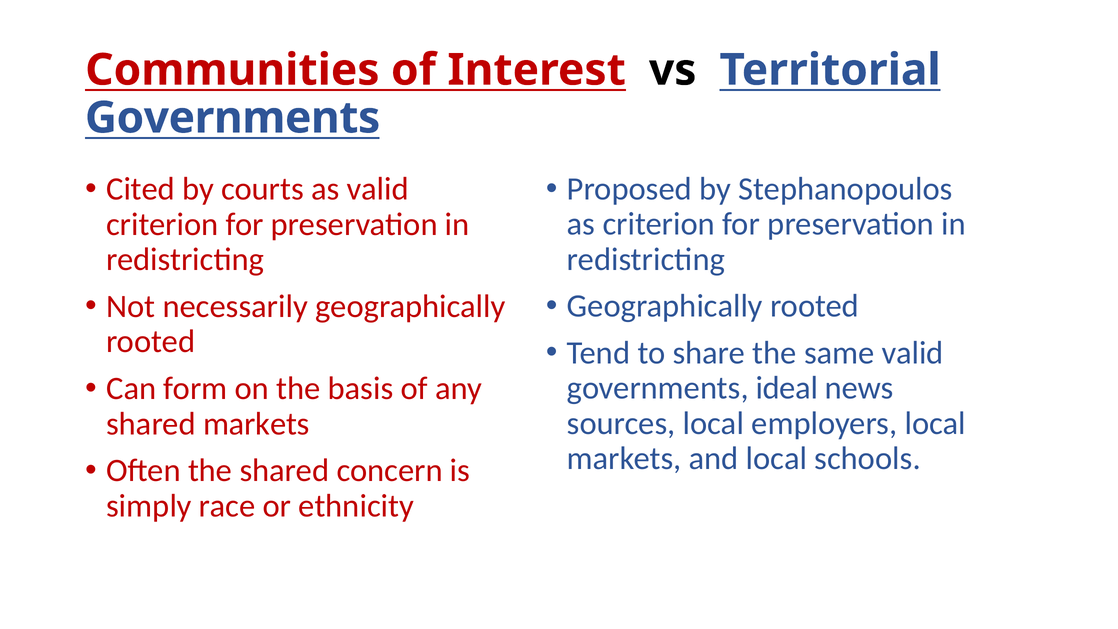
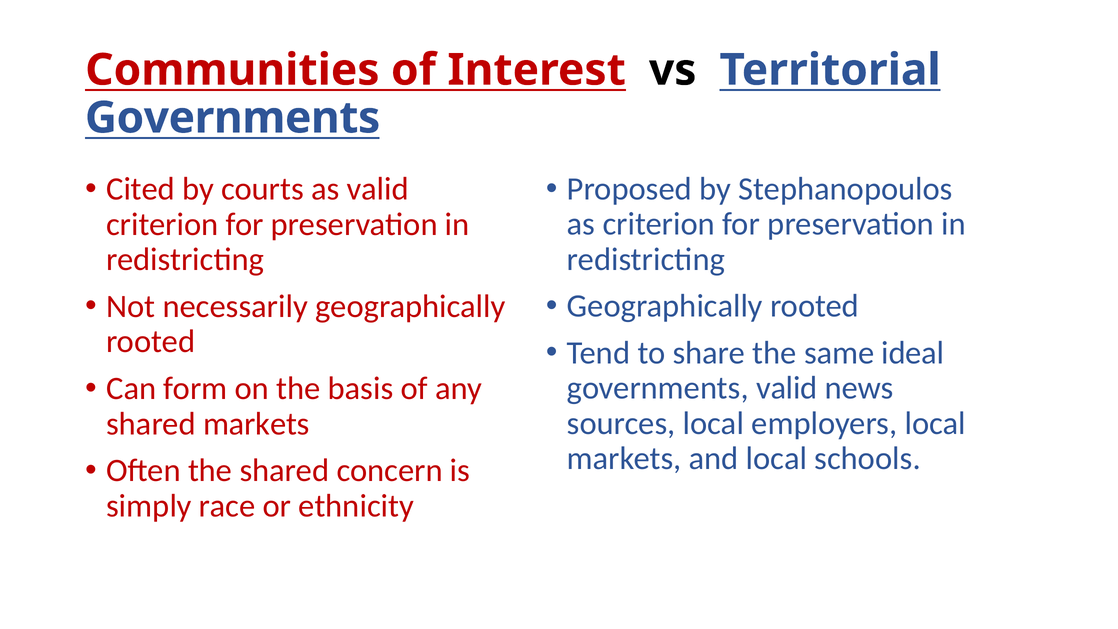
same valid: valid -> ideal
governments ideal: ideal -> valid
